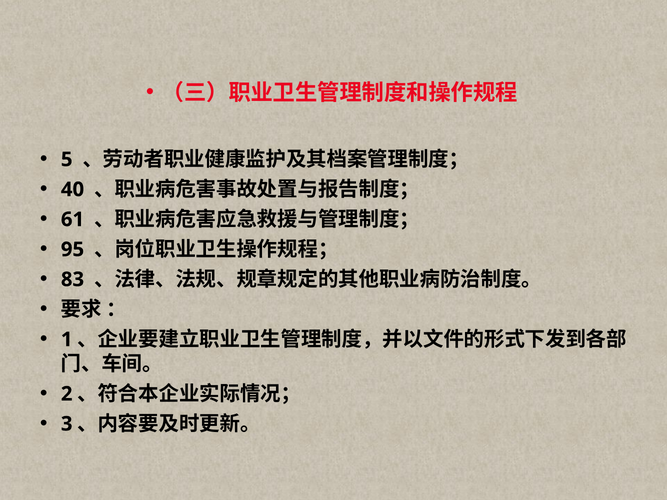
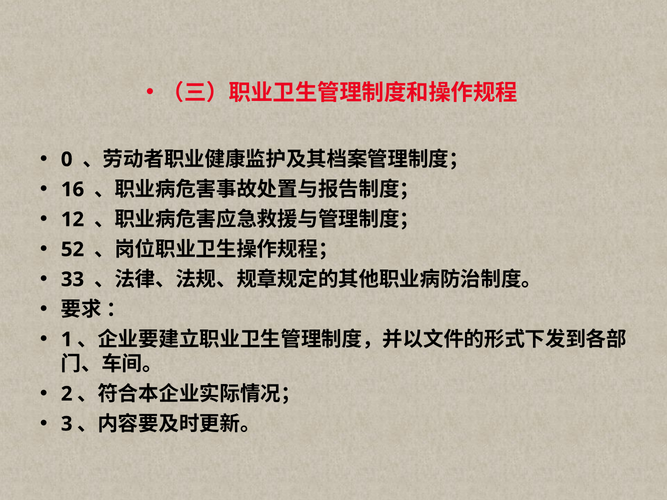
5: 5 -> 0
40: 40 -> 16
61: 61 -> 12
95: 95 -> 52
83: 83 -> 33
